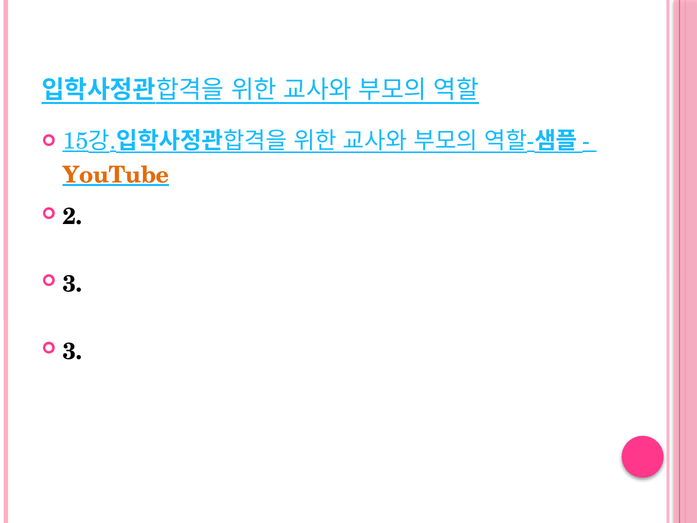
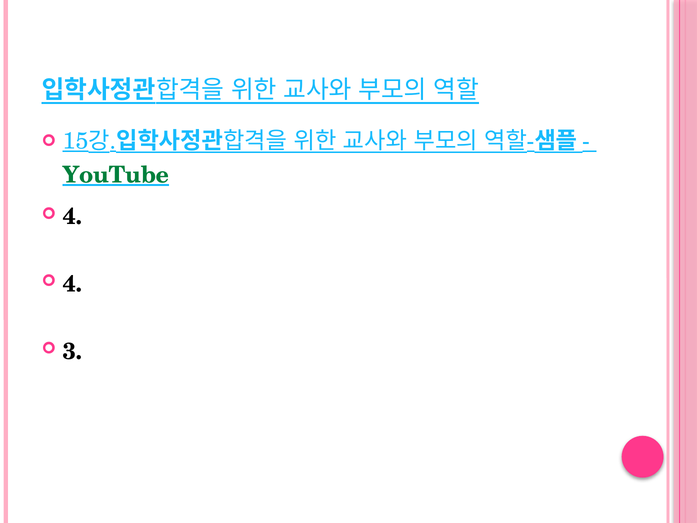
YouTube colour: orange -> green
2 at (72, 217): 2 -> 4
3 at (72, 284): 3 -> 4
